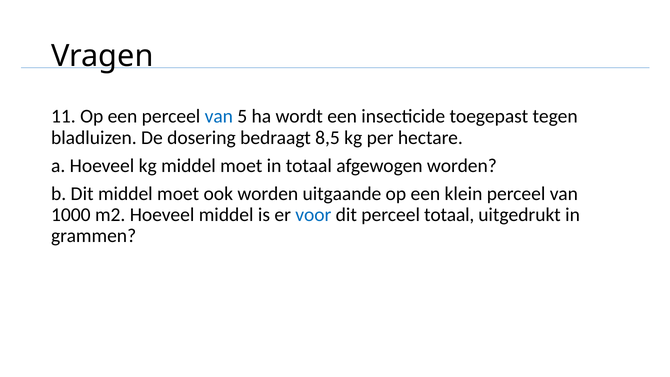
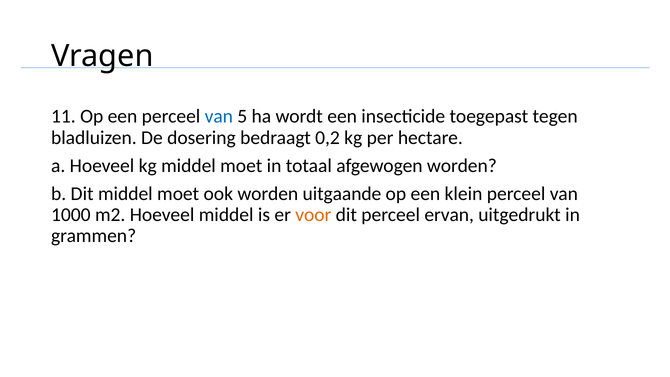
8,5: 8,5 -> 0,2
voor colour: blue -> orange
perceel totaal: totaal -> ervan
